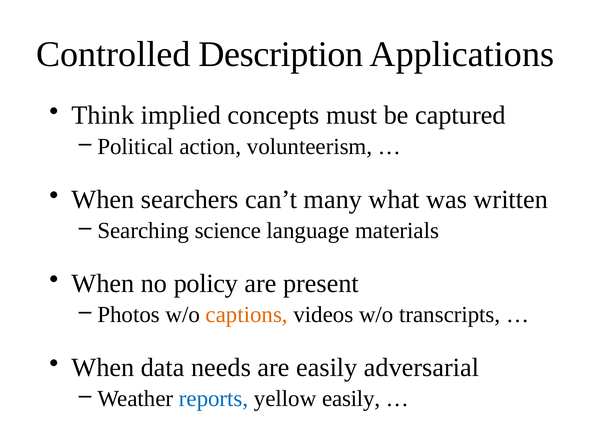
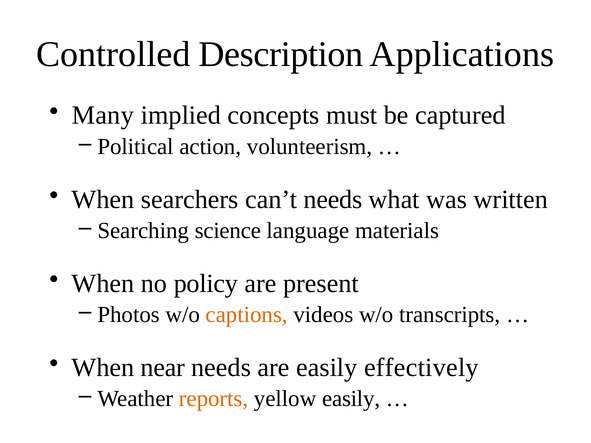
Think: Think -> Many
can’t many: many -> needs
data: data -> near
adversarial: adversarial -> effectively
reports colour: blue -> orange
